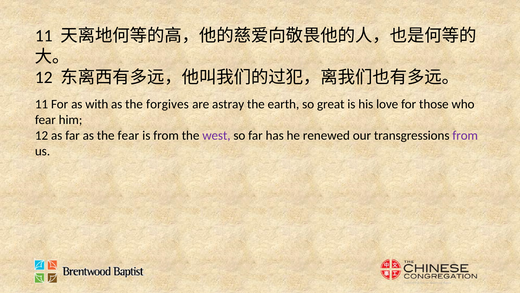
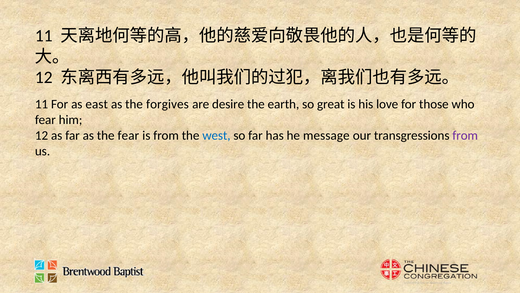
with: with -> east
astray: astray -> desire
west colour: purple -> blue
renewed: renewed -> message
